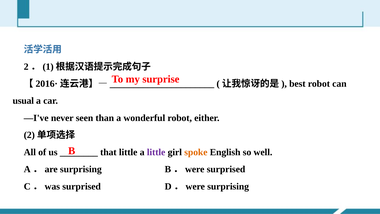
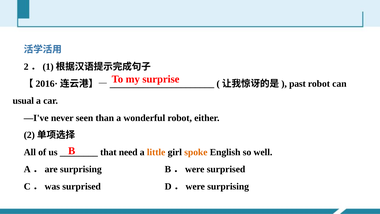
best: best -> past
that little: little -> need
little at (156, 152) colour: purple -> orange
